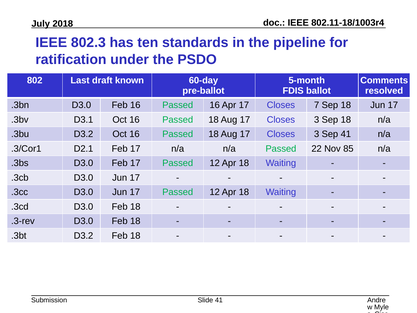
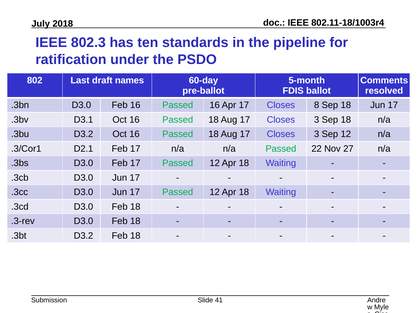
known: known -> names
7: 7 -> 8
Sep 41: 41 -> 12
85: 85 -> 27
